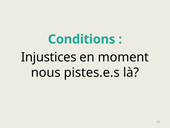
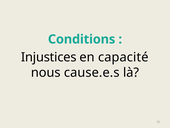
moment: moment -> capacité
pistes.e.s: pistes.e.s -> cause.e.s
